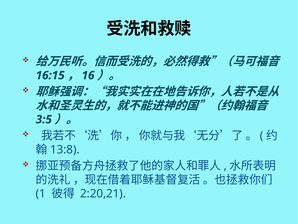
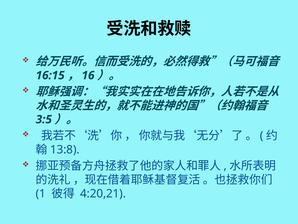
2:20,21: 2:20,21 -> 4:20,21
